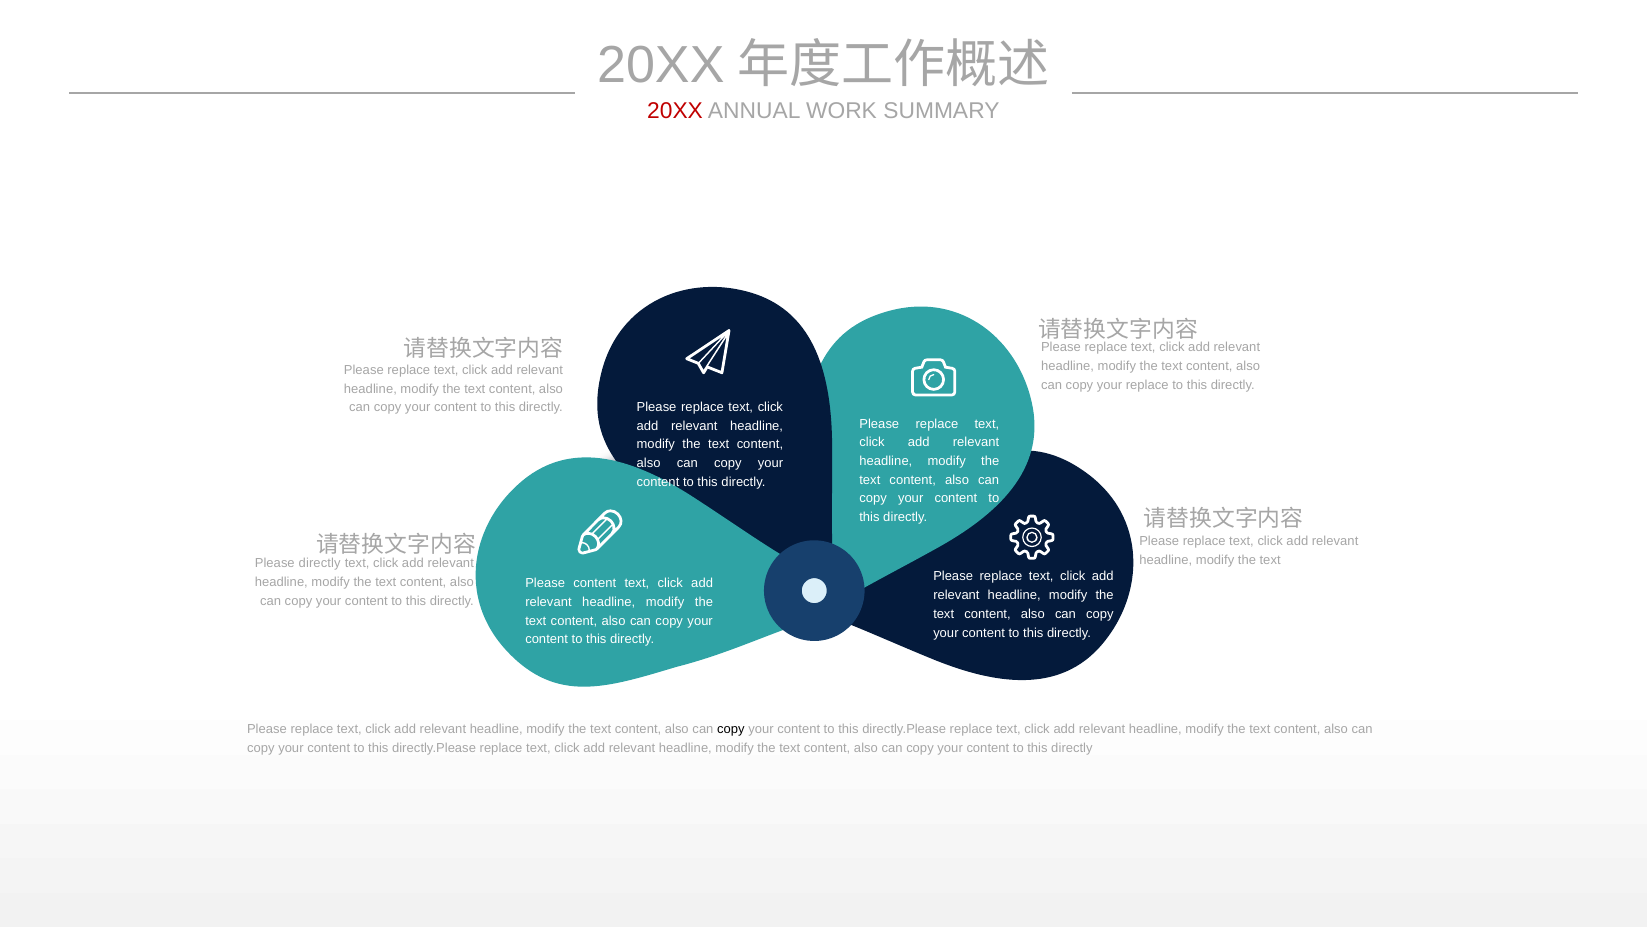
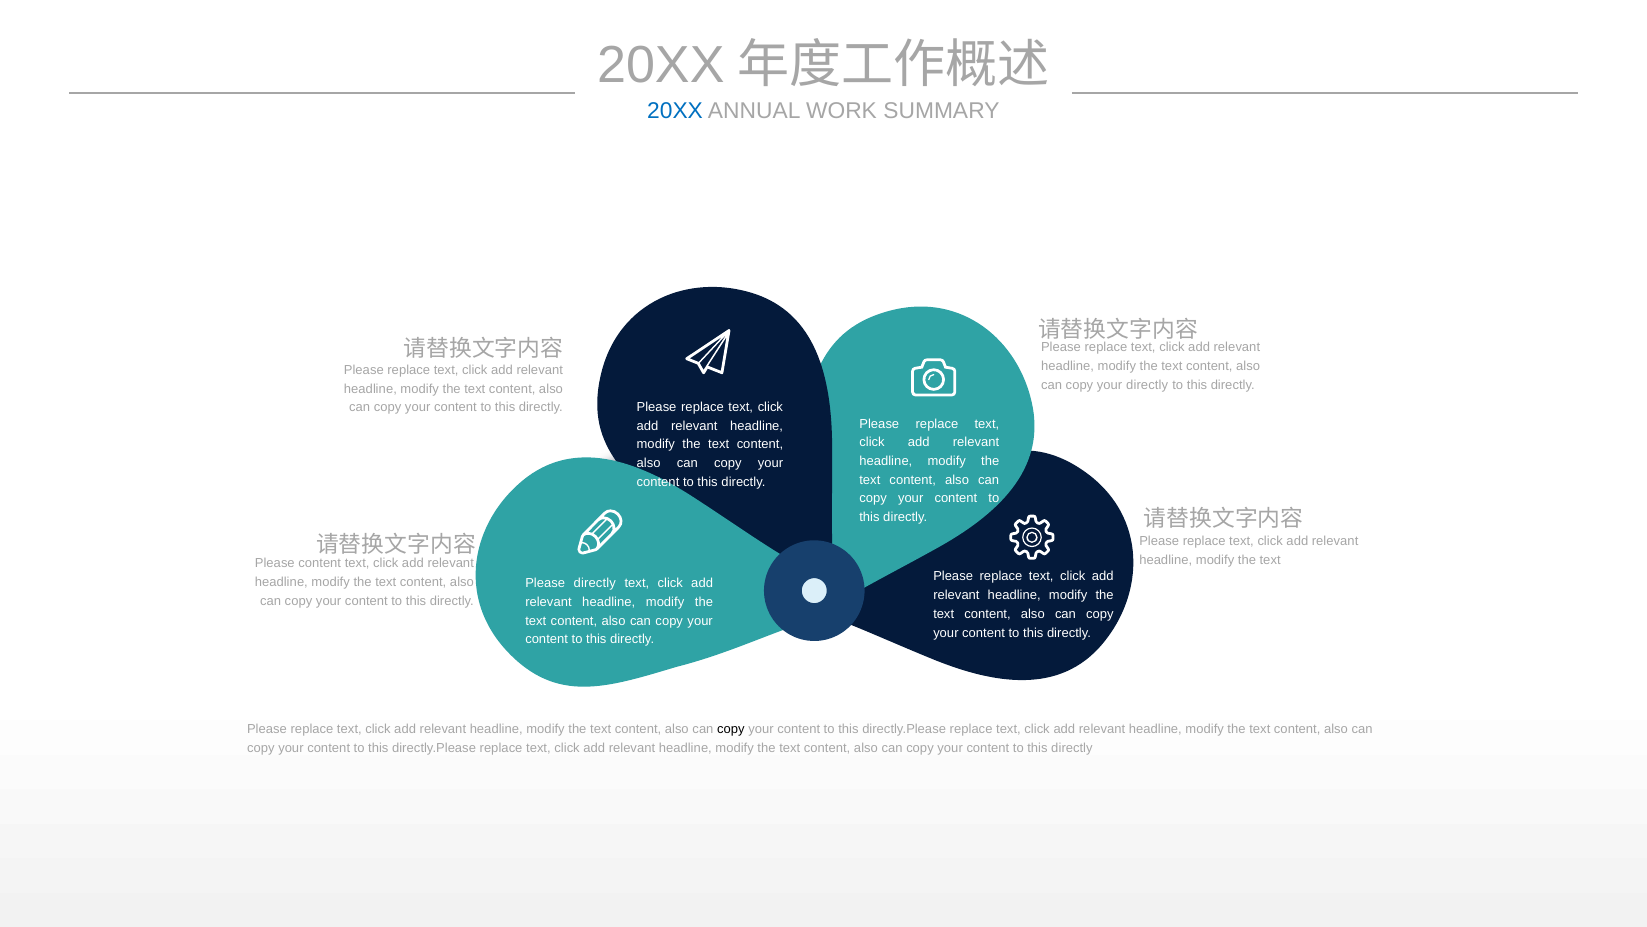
20XX at (675, 111) colour: red -> blue
your replace: replace -> directly
Please directly: directly -> content
Please content: content -> directly
